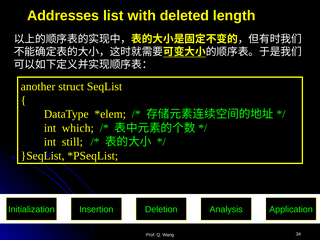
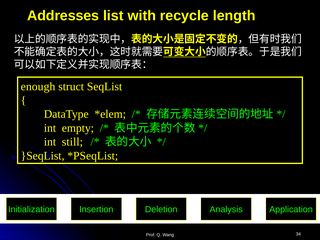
deleted: deleted -> recycle
another: another -> enough
which: which -> empty
